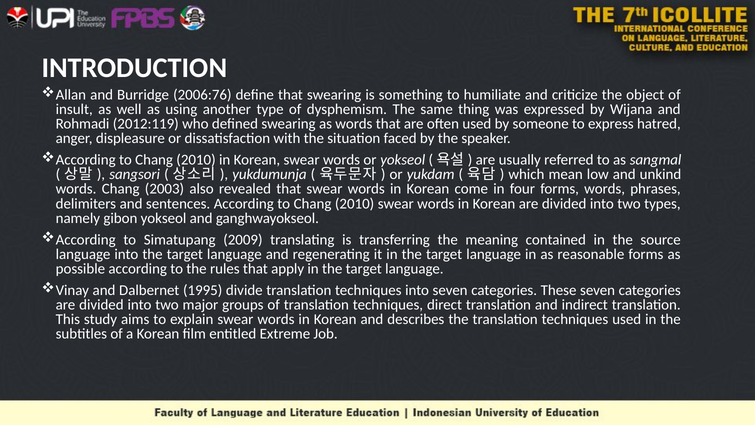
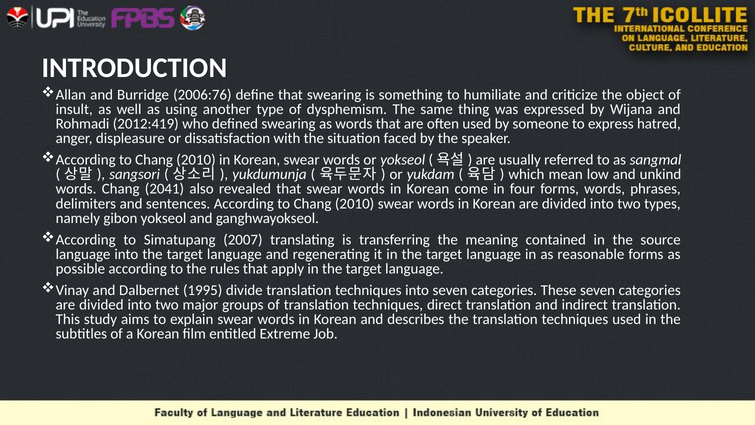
2012:119: 2012:119 -> 2012:419
2003: 2003 -> 2041
2009: 2009 -> 2007
